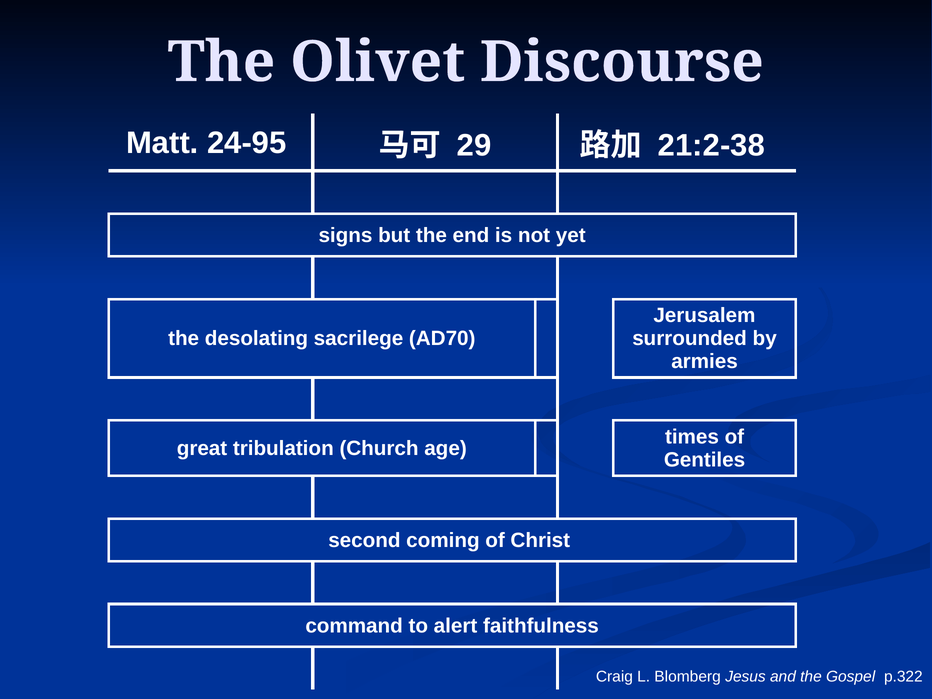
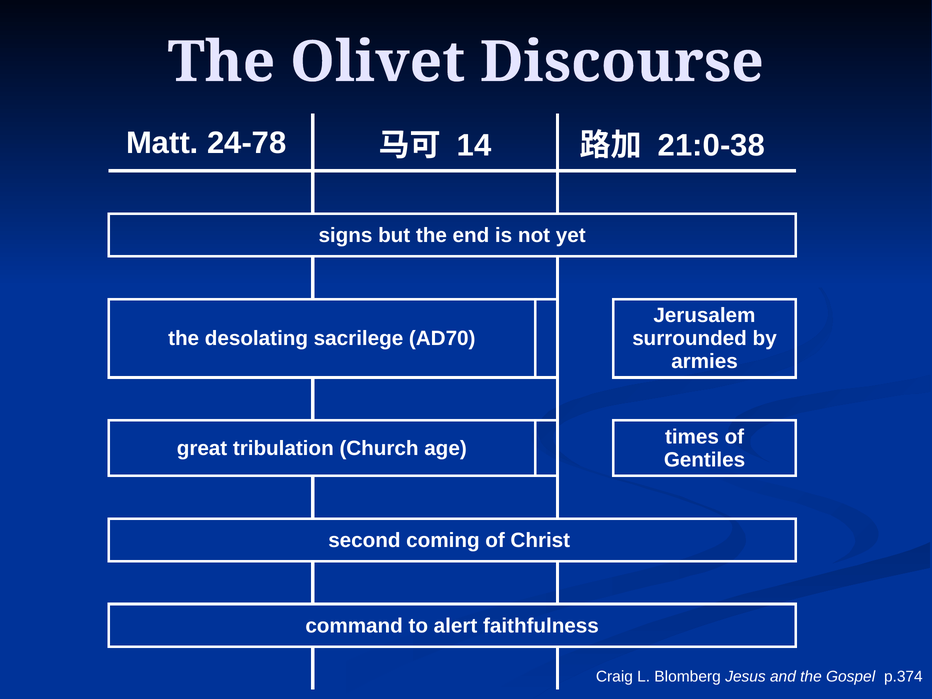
24-95: 24-95 -> 24-78
29: 29 -> 14
21:2-38: 21:2-38 -> 21:0-38
p.322: p.322 -> p.374
